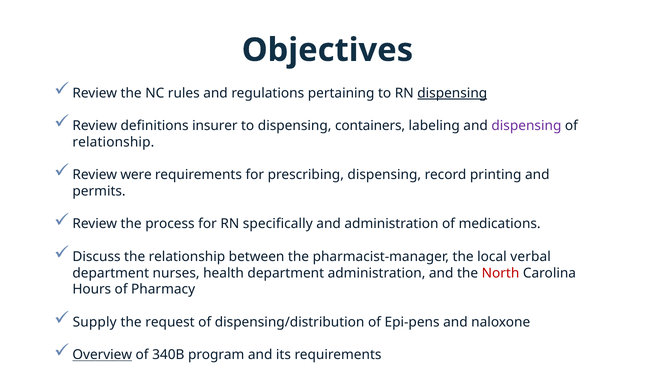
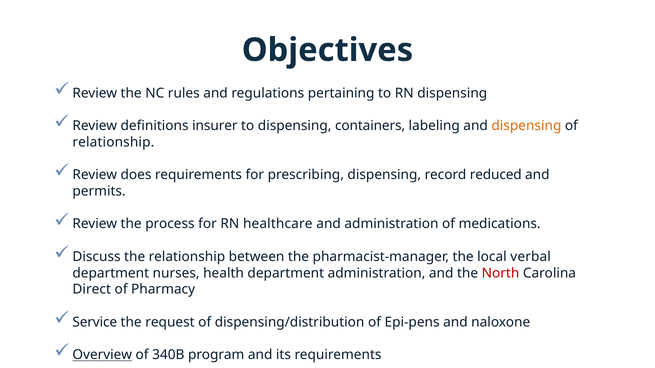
dispensing at (452, 93) underline: present -> none
dispensing at (526, 126) colour: purple -> orange
were: were -> does
printing: printing -> reduced
specifically: specifically -> healthcare
Hours: Hours -> Direct
Supply: Supply -> Service
